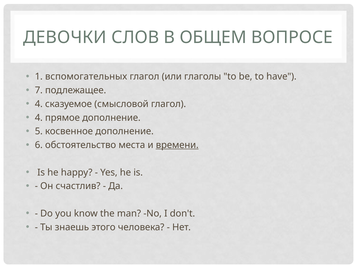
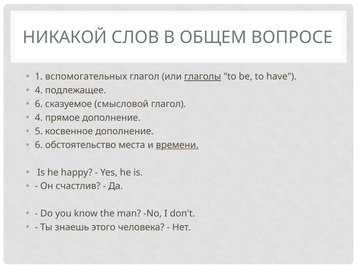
ДЕВОЧКИ: ДЕВОЧКИ -> НИКАКОЙ
глаголы underline: none -> present
7 at (39, 90): 7 -> 4
4 at (39, 104): 4 -> 6
